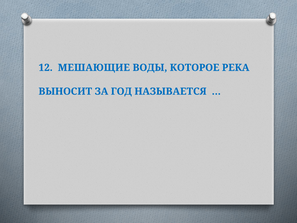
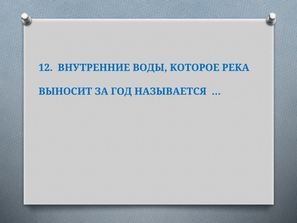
МЕШАЮЩИЕ: МЕШАЮЩИЕ -> ВНУТРЕННИЕ
